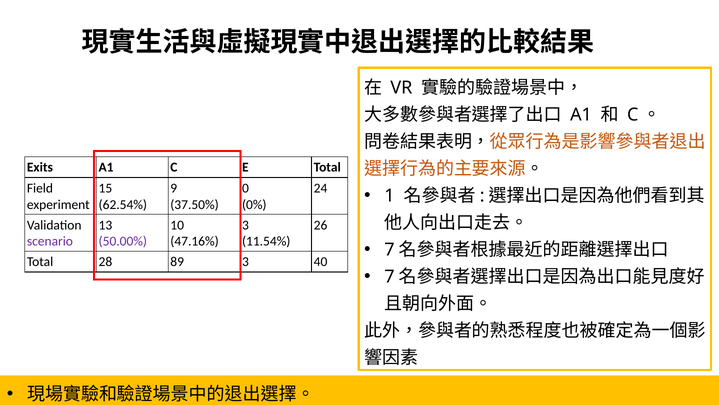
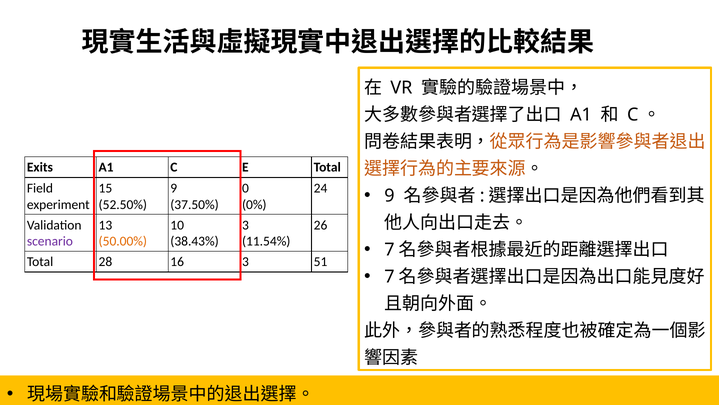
1 at (390, 195): 1 -> 9
62.54%: 62.54% -> 52.50%
50.00% colour: purple -> orange
47.16%: 47.16% -> 38.43%
89: 89 -> 16
40: 40 -> 51
